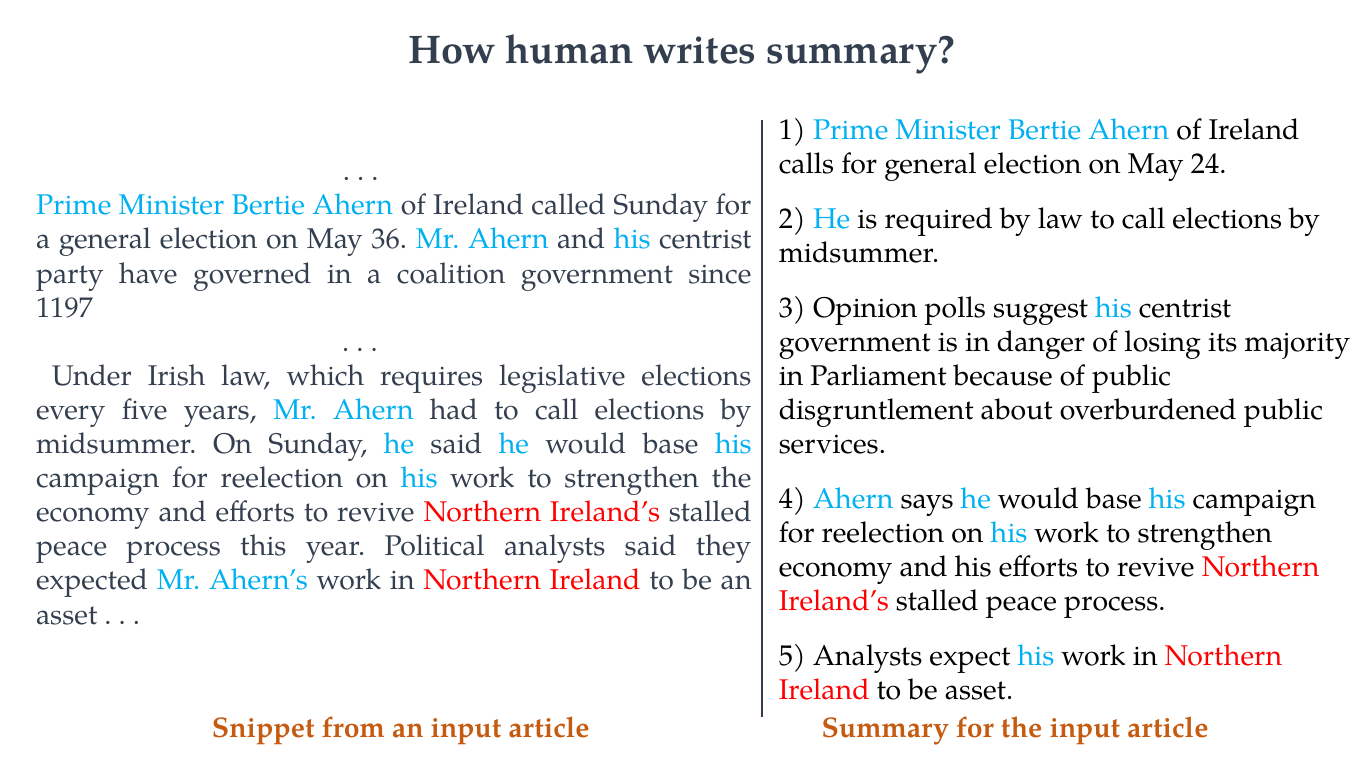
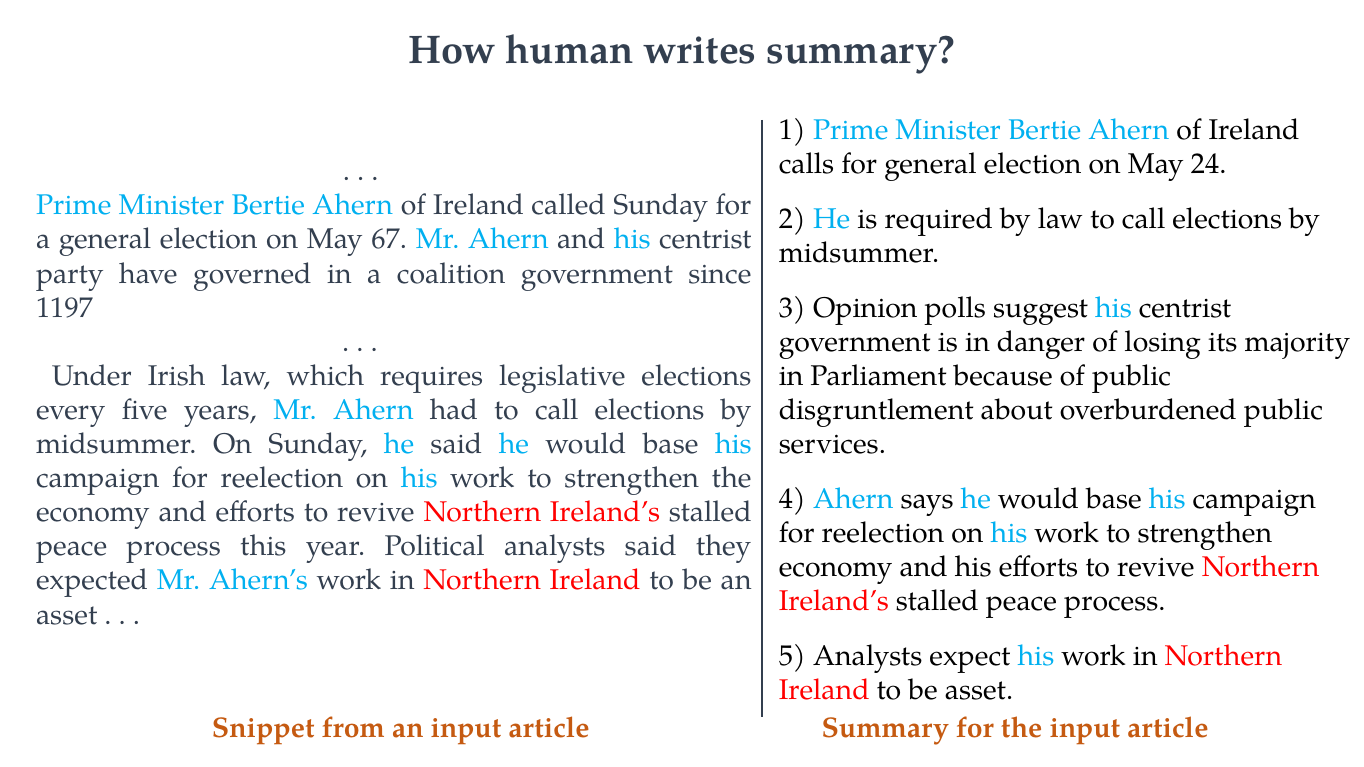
36: 36 -> 67
